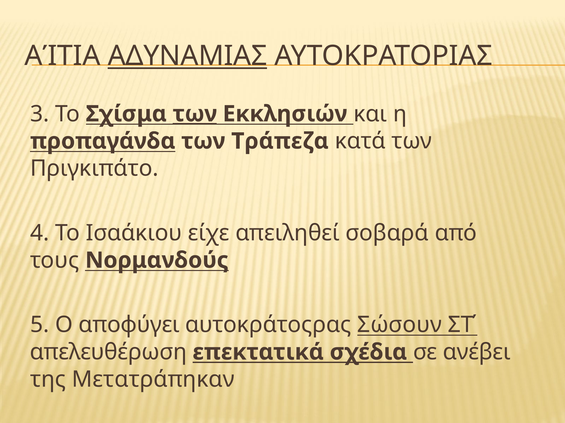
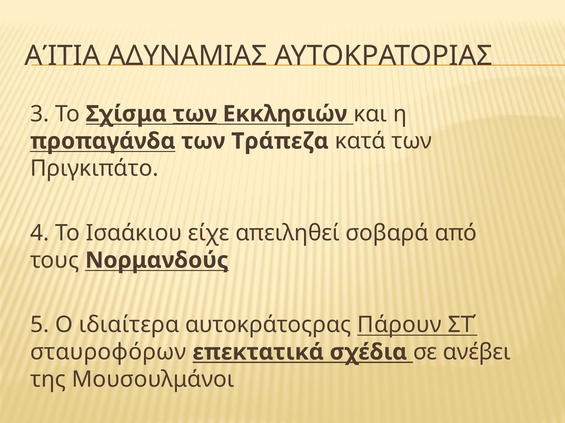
ΑΔΥΝΑΜΙΑΣ underline: present -> none
αποφύγει: αποφύγει -> ιδιαίτερα
Σώσουν: Σώσουν -> Πάρουν
απελευθέρωση: απελευθέρωση -> σταυροφόρων
Μετατράπηκαν: Μετατράπηκαν -> Μουσουλμάνοι
